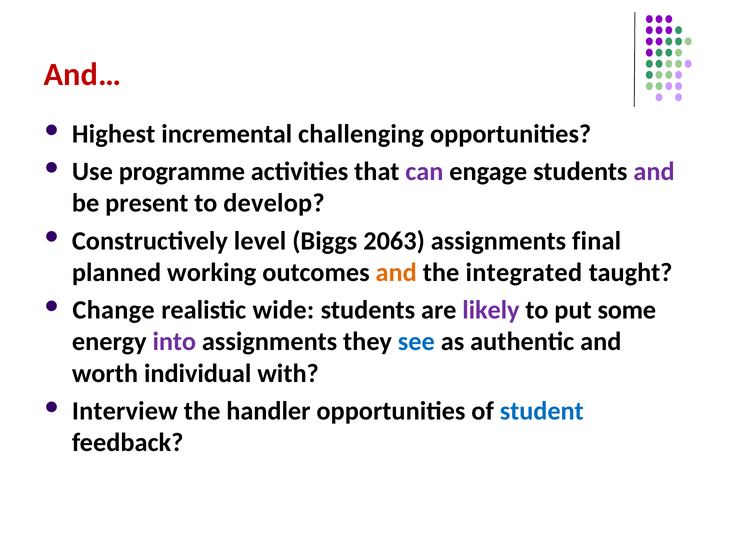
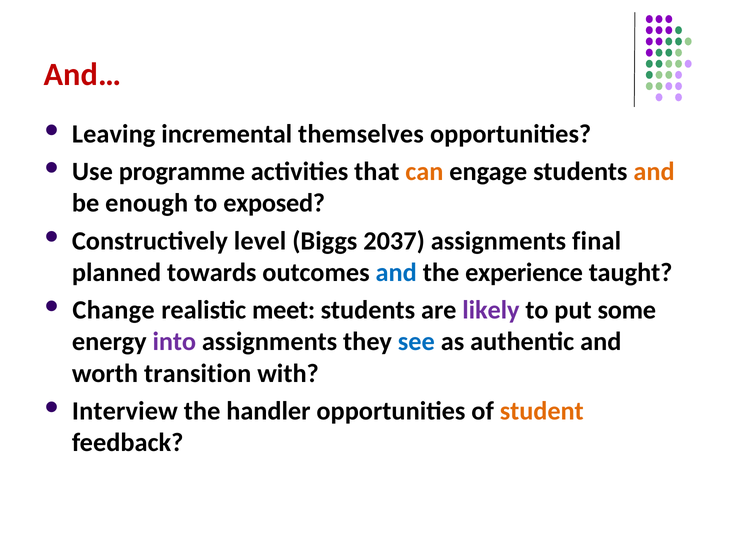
Highest: Highest -> Leaving
challenging: challenging -> themselves
can colour: purple -> orange
and at (654, 172) colour: purple -> orange
present: present -> enough
develop: develop -> exposed
2063: 2063 -> 2037
working: working -> towards
and at (396, 272) colour: orange -> blue
integrated: integrated -> experience
wide: wide -> meet
individual: individual -> transition
student colour: blue -> orange
